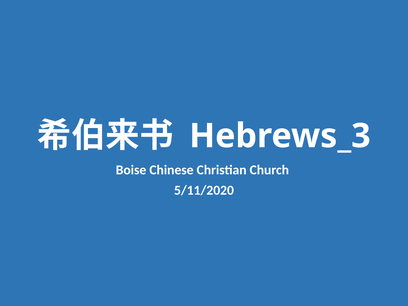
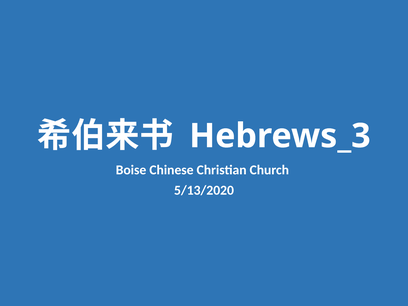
5/11/2020: 5/11/2020 -> 5/13/2020
